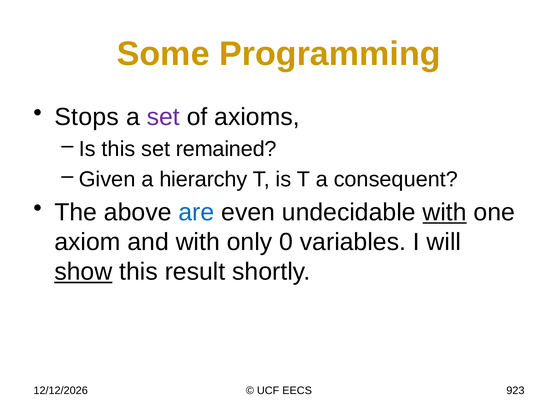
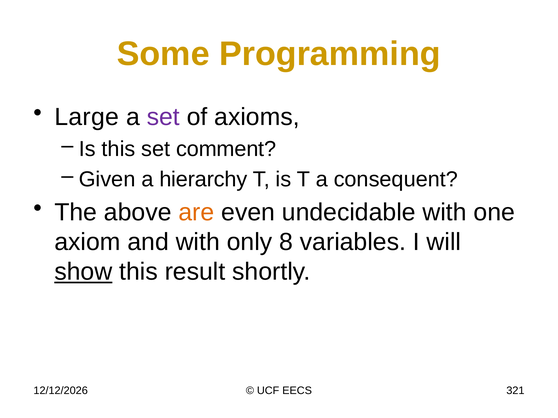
Stops: Stops -> Large
remained: remained -> comment
are colour: blue -> orange
with at (445, 213) underline: present -> none
0: 0 -> 8
923: 923 -> 321
